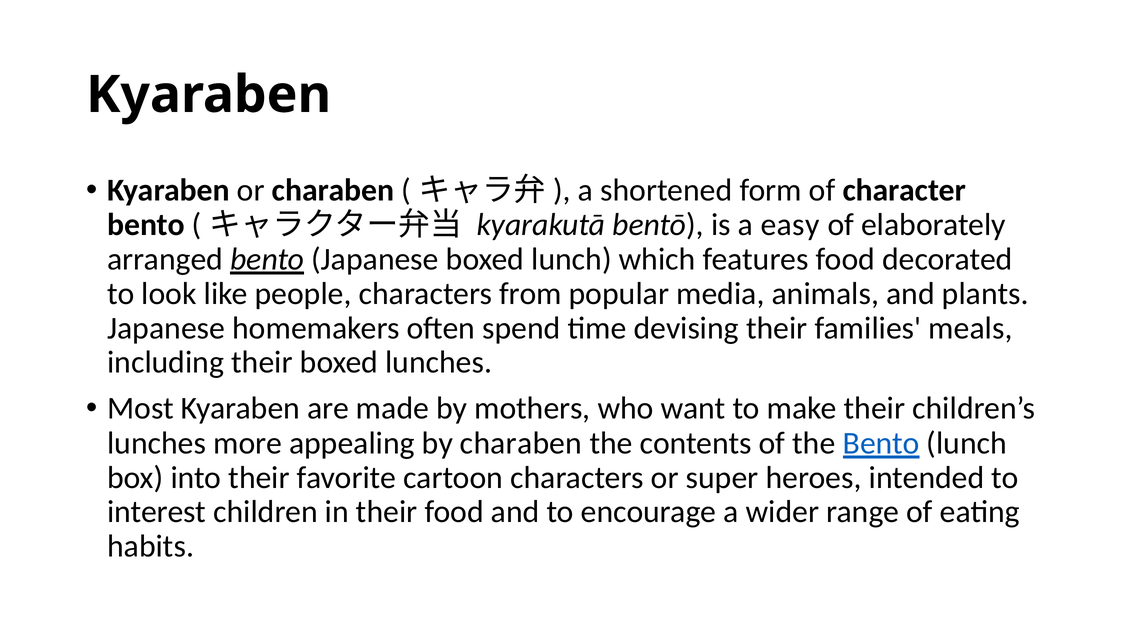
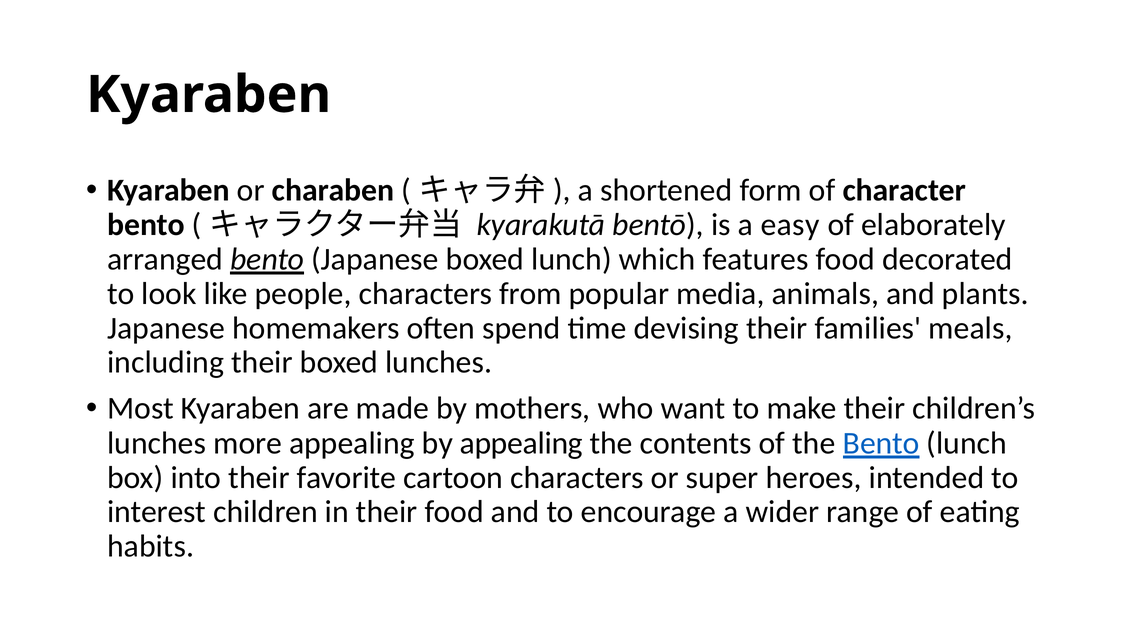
by charaben: charaben -> appealing
